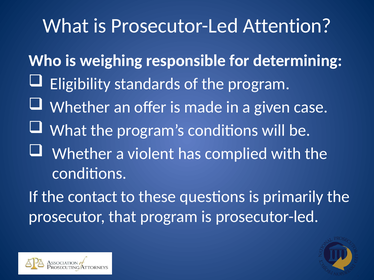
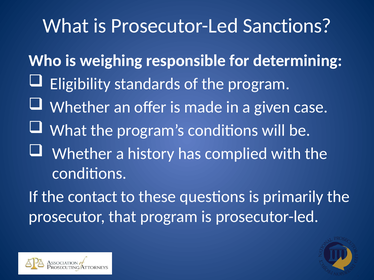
Attention: Attention -> Sanctions
violent: violent -> history
